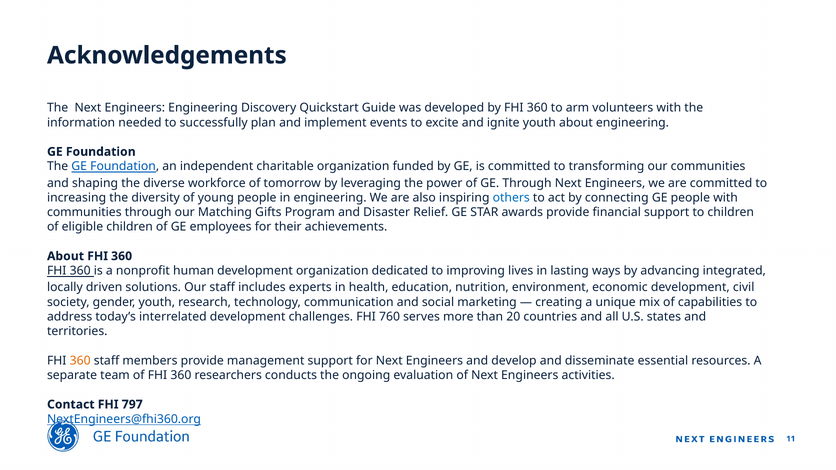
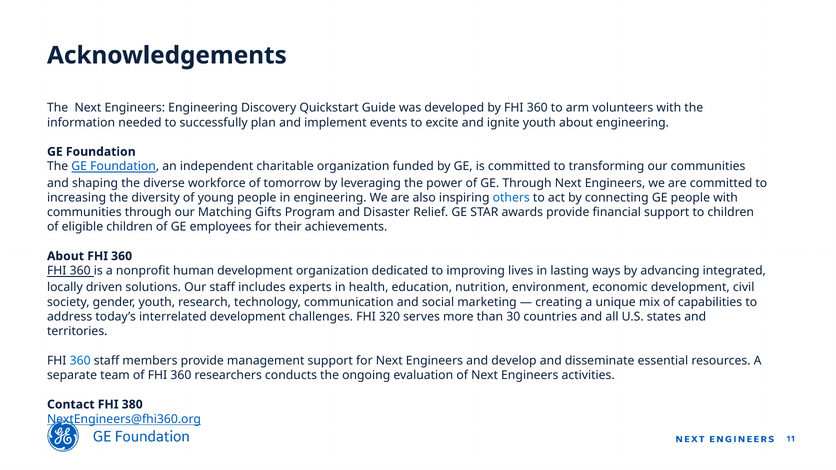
760: 760 -> 320
20: 20 -> 30
360 at (80, 361) colour: orange -> blue
797: 797 -> 380
